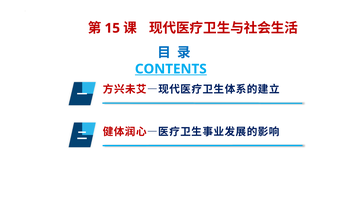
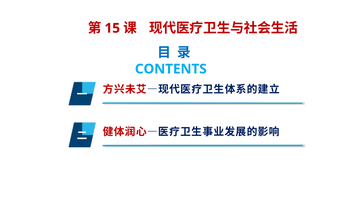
CONTENTS underline: present -> none
